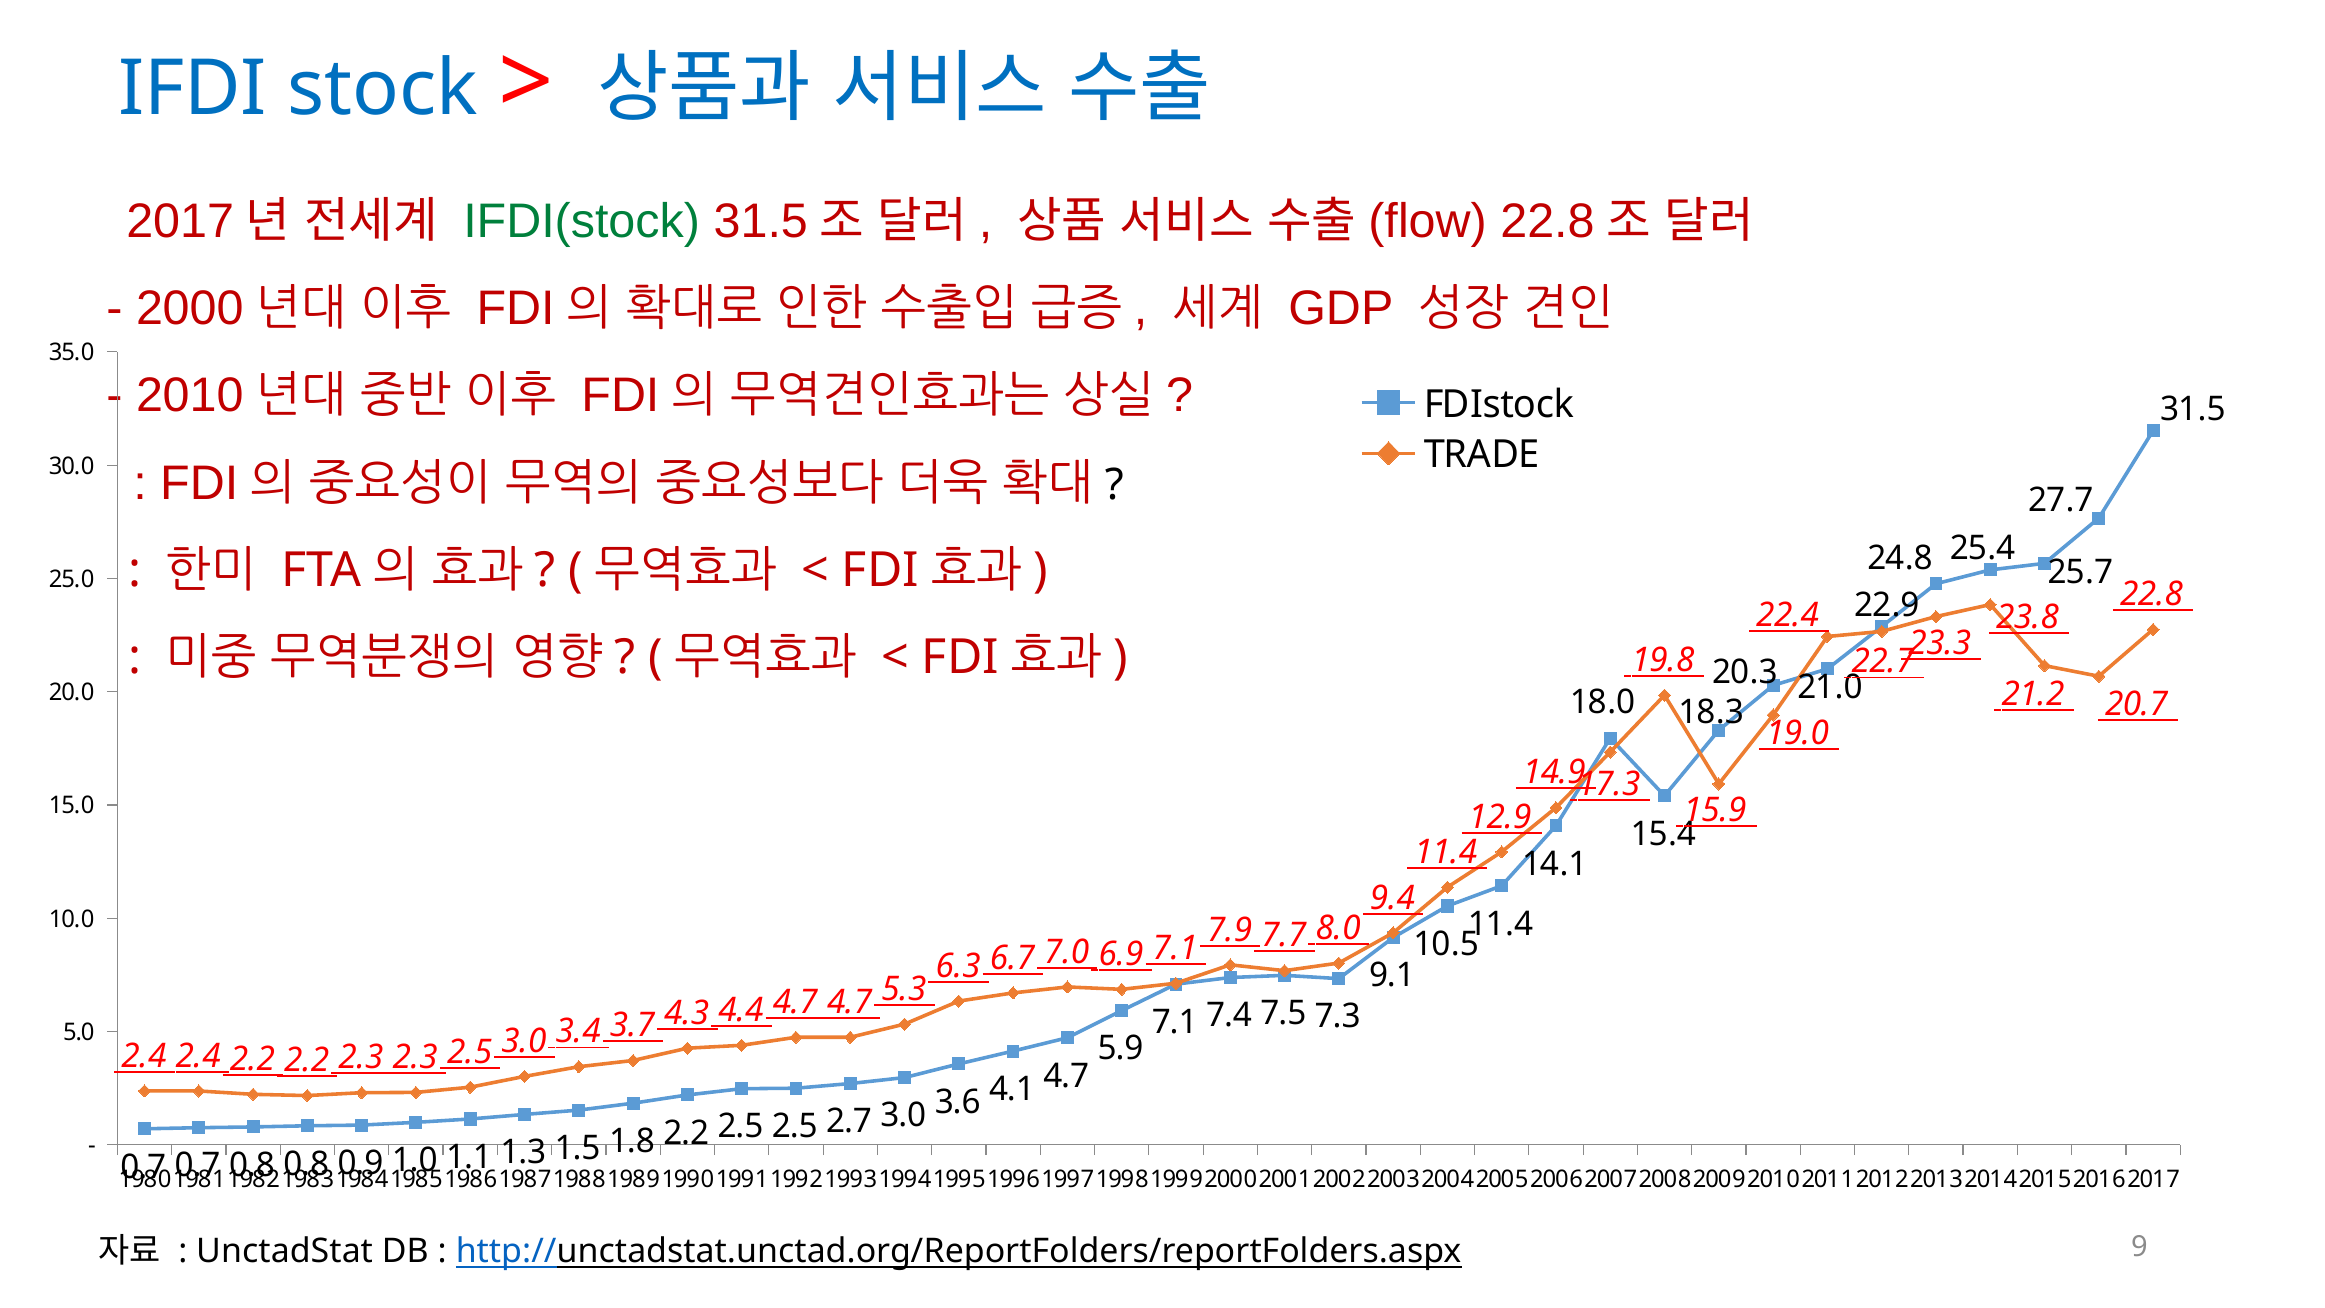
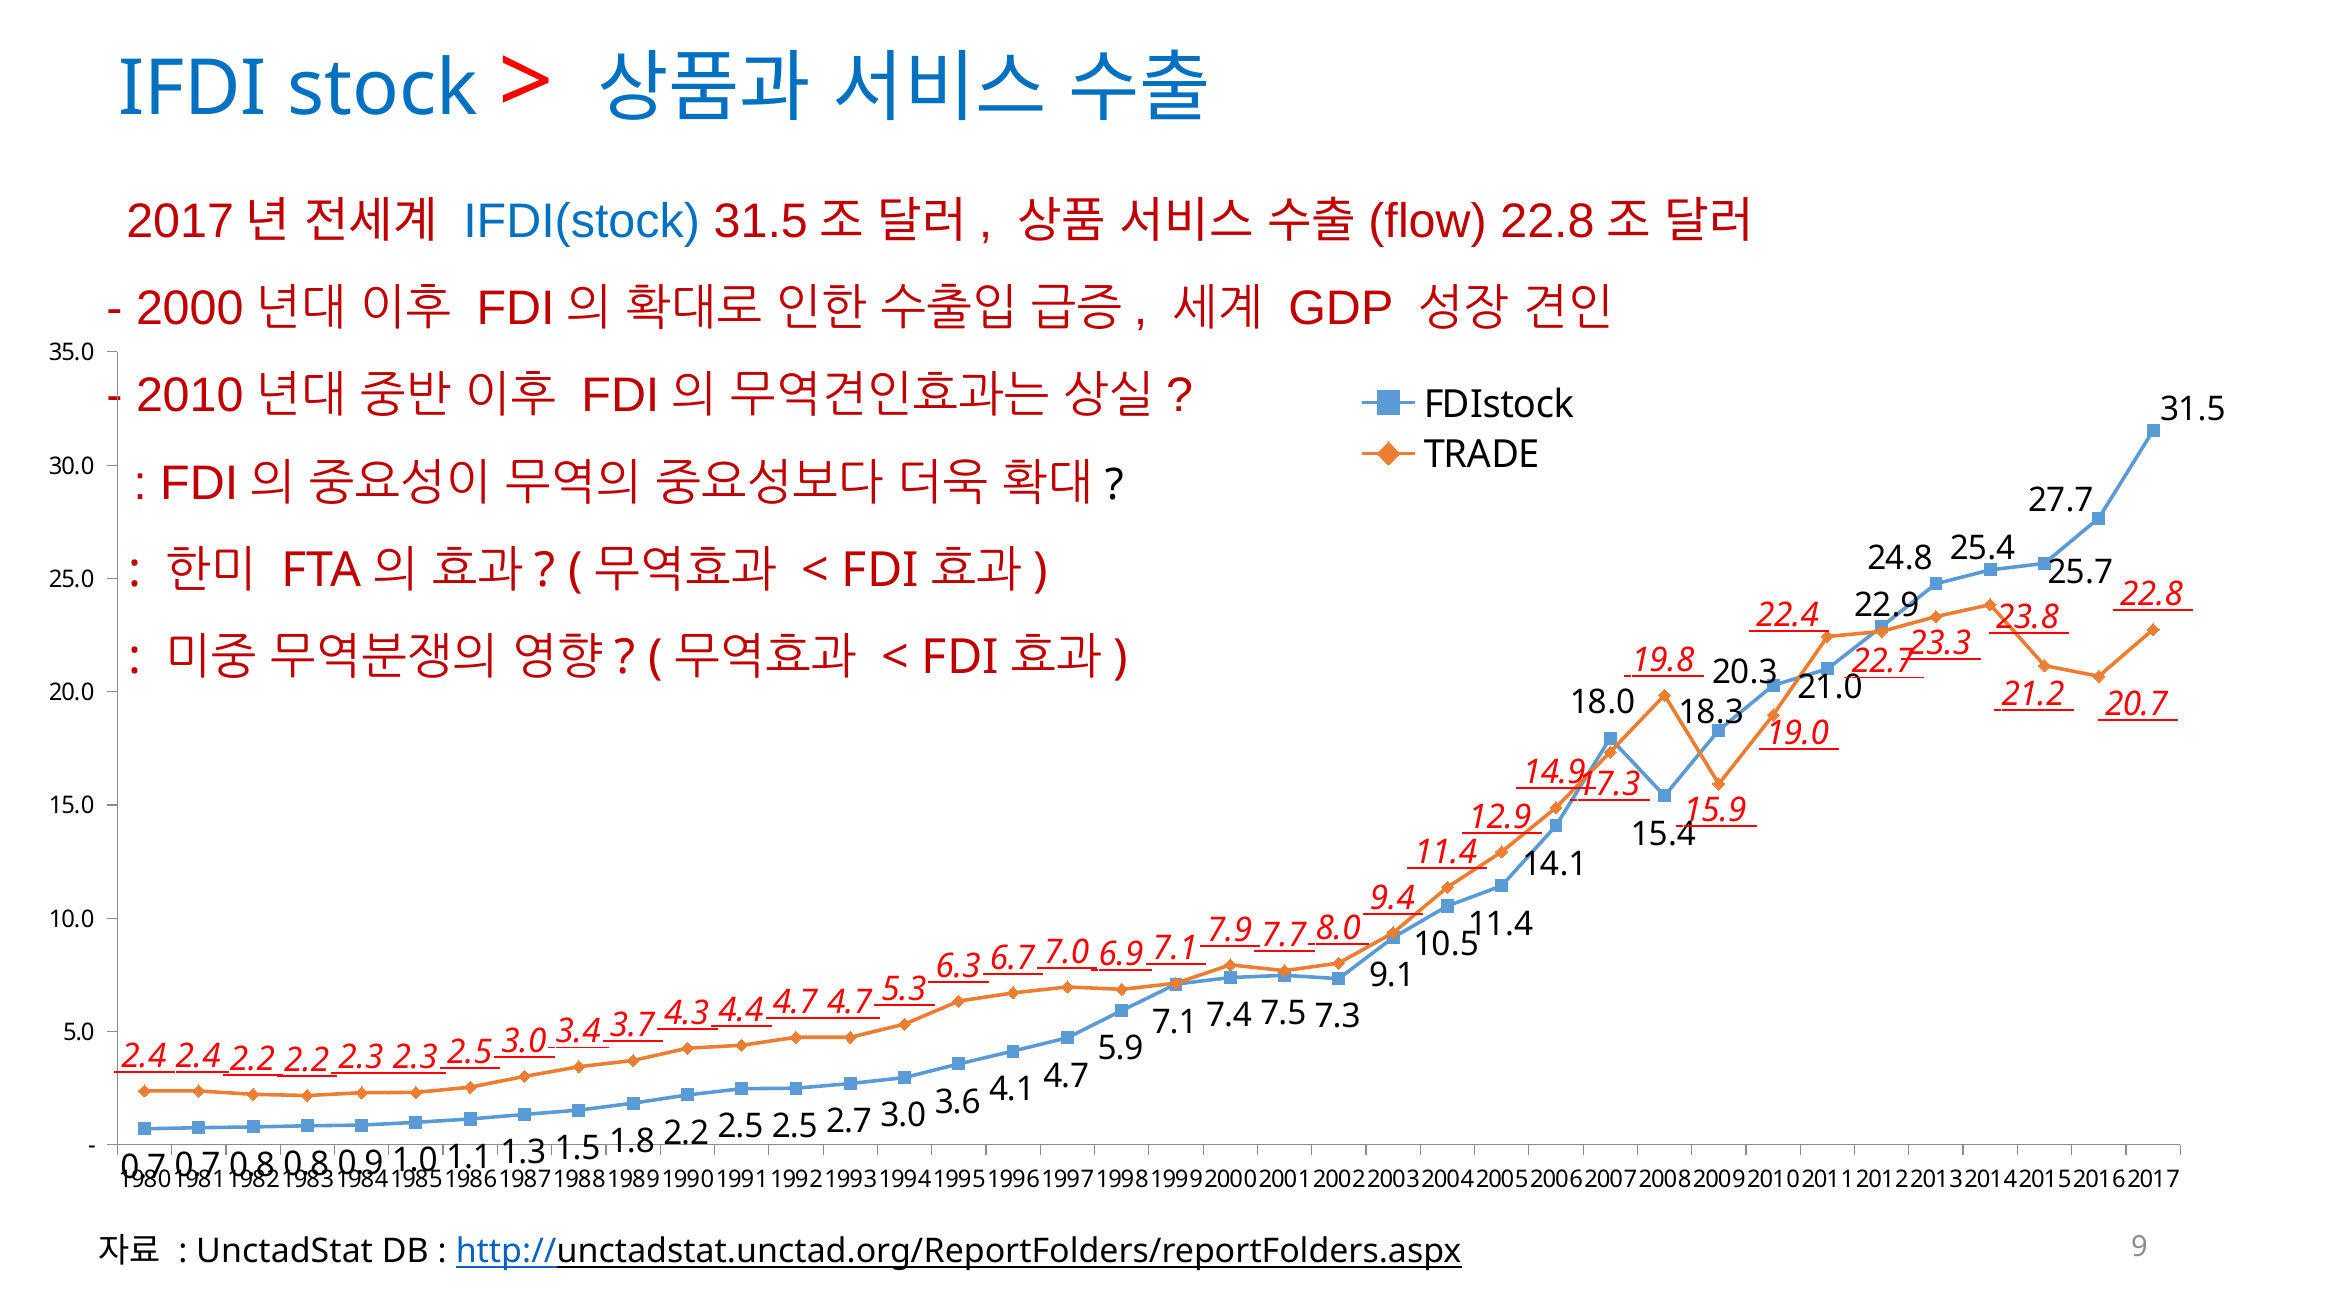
IFDI(stock colour: green -> blue
